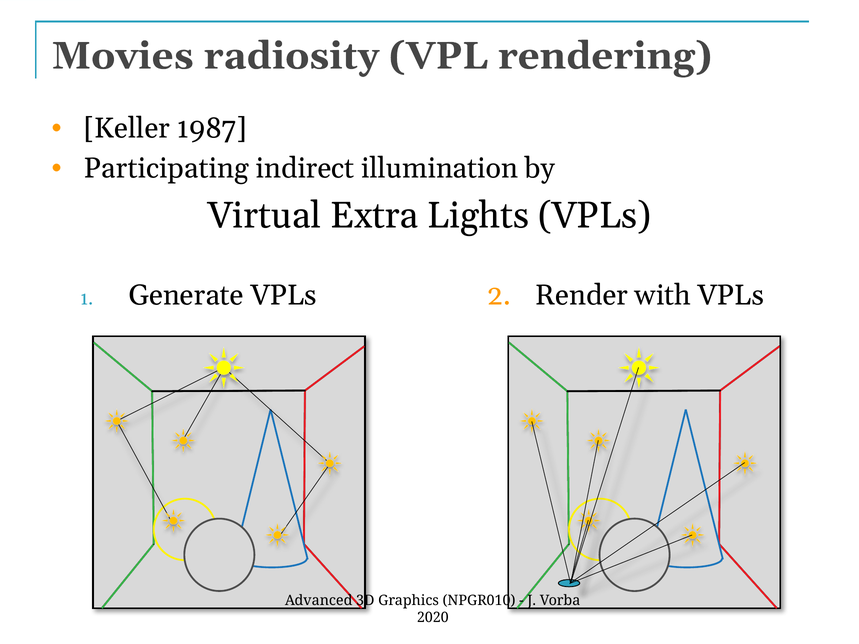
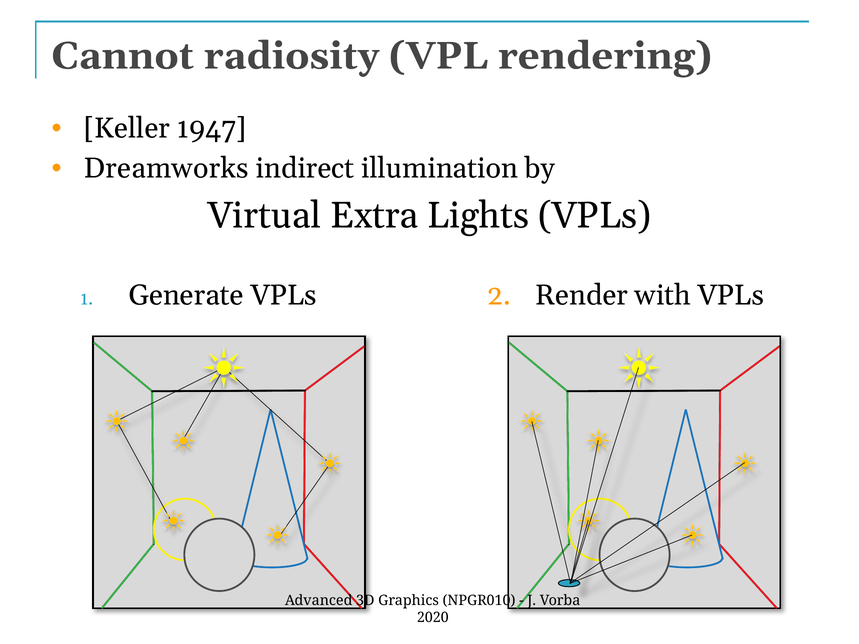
Movies: Movies -> Cannot
1987: 1987 -> 1947
Participating: Participating -> Dreamworks
